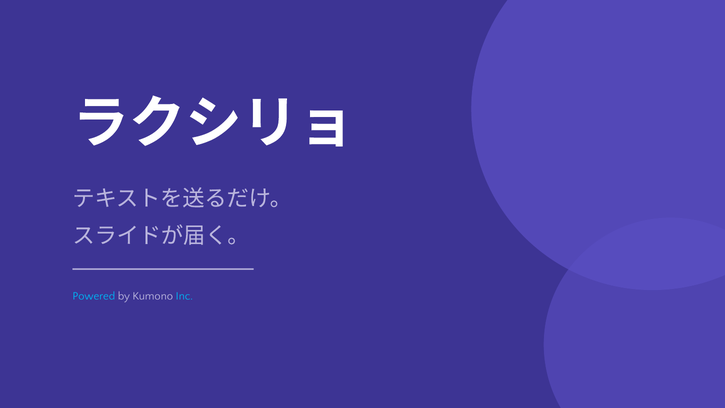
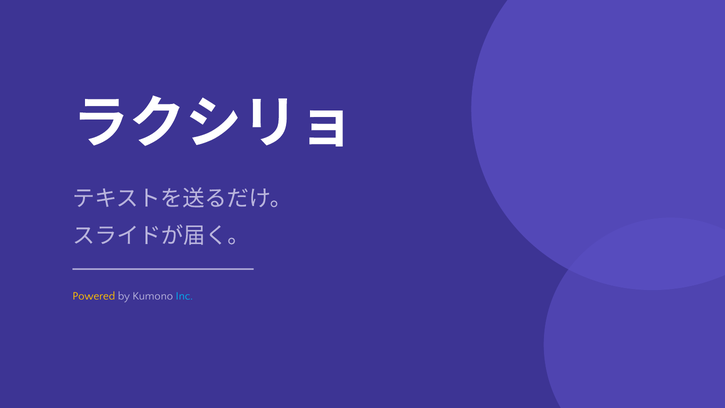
Powered colour: light blue -> yellow
